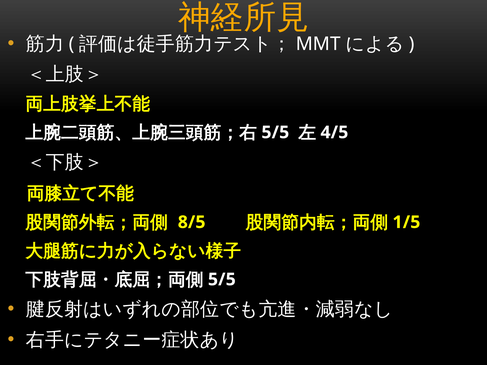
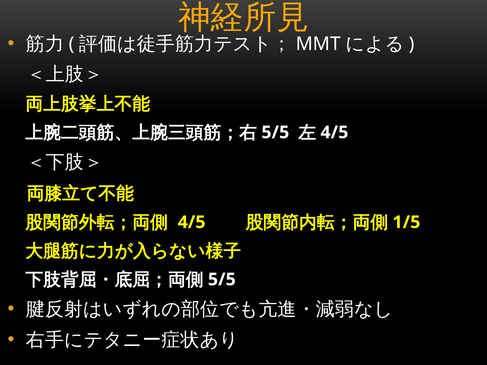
8/5 at (192, 222): 8/5 -> 4/5
